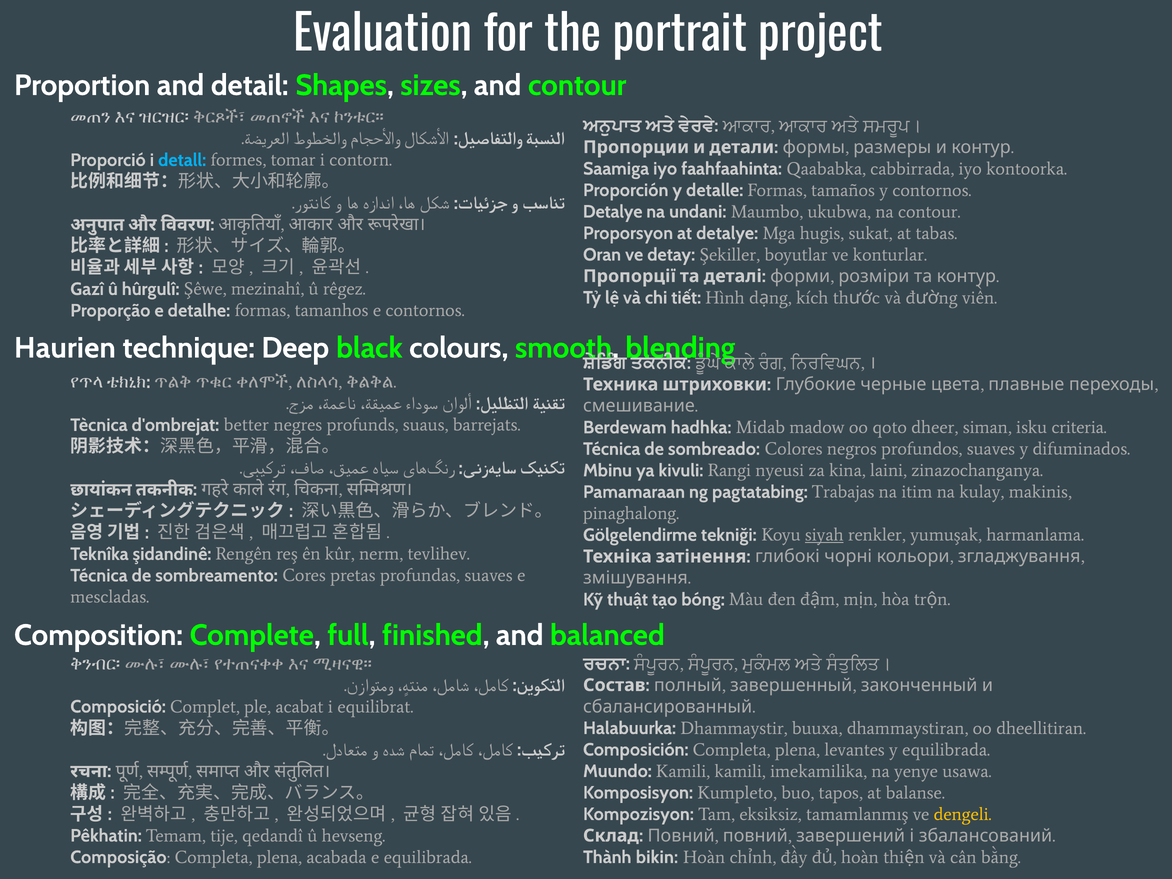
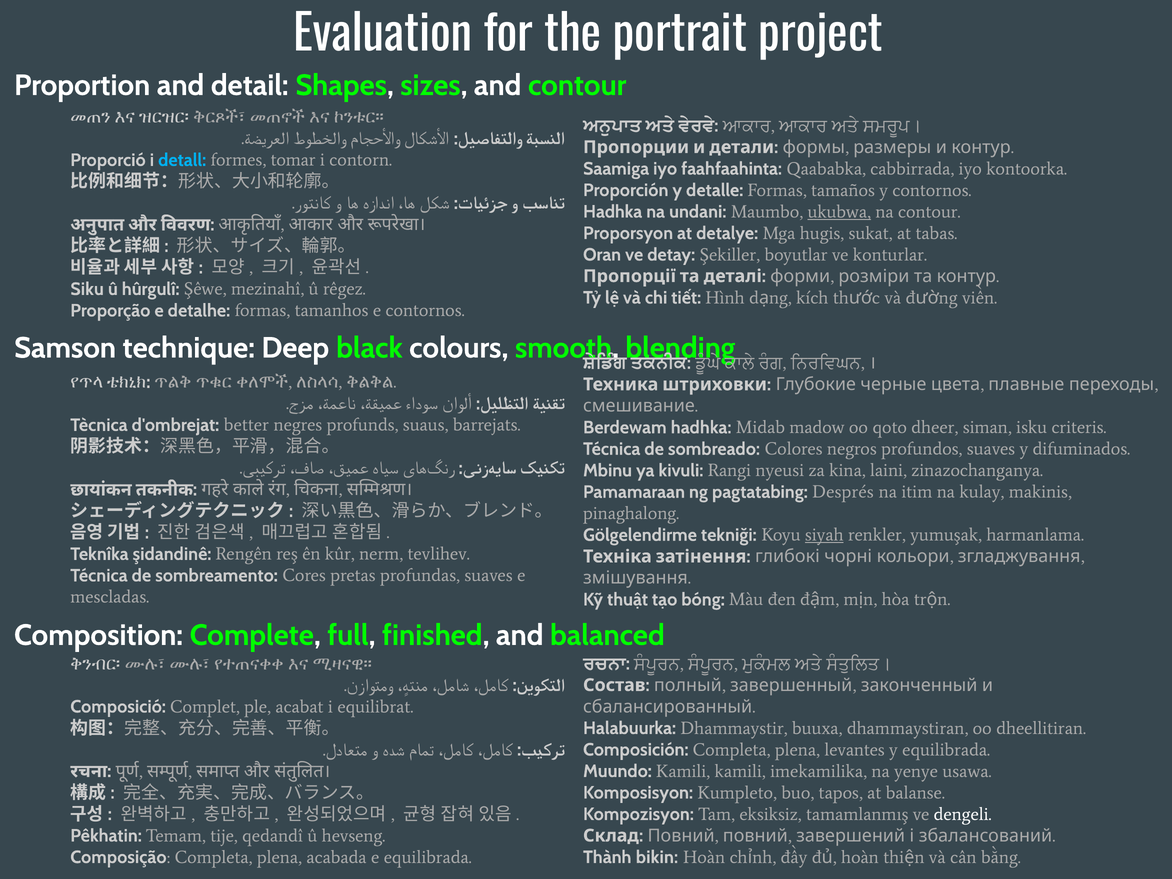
Detalye at (613, 212): Detalye -> Hadhka
ukubwa underline: none -> present
Gazî: Gazî -> Siku
Haurien: Haurien -> Samson
criteria: criteria -> criteris
Trabajas: Trabajas -> Després
dengeli colour: yellow -> white
